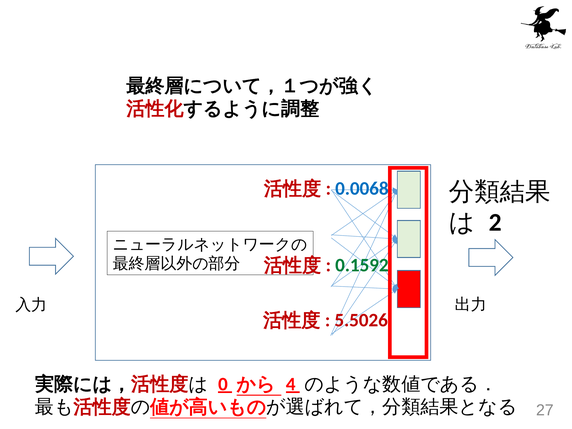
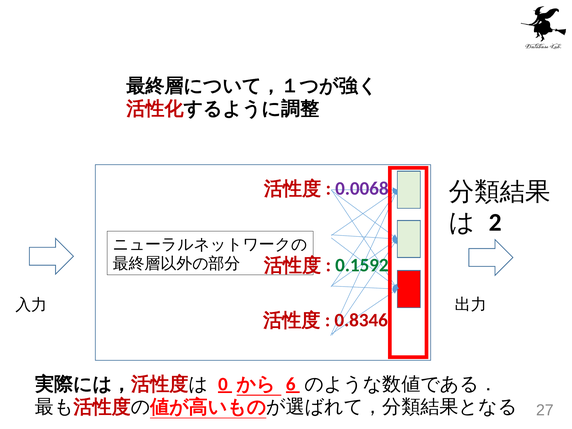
0.0068 colour: blue -> purple
5.5026: 5.5026 -> 0.8346
4: 4 -> 6
